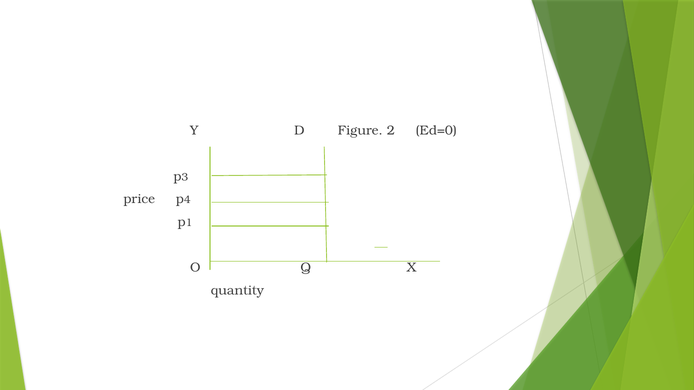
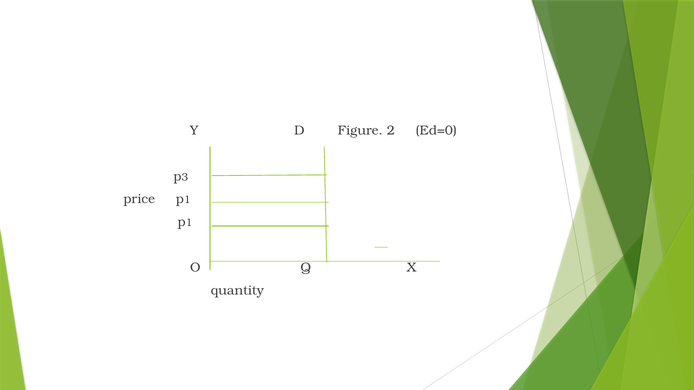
4 at (187, 200): 4 -> 1
